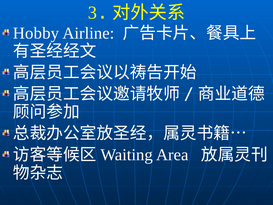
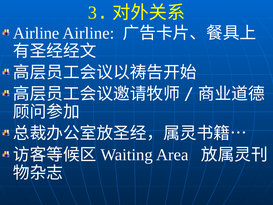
Hobby at (36, 33): Hobby -> Airline
